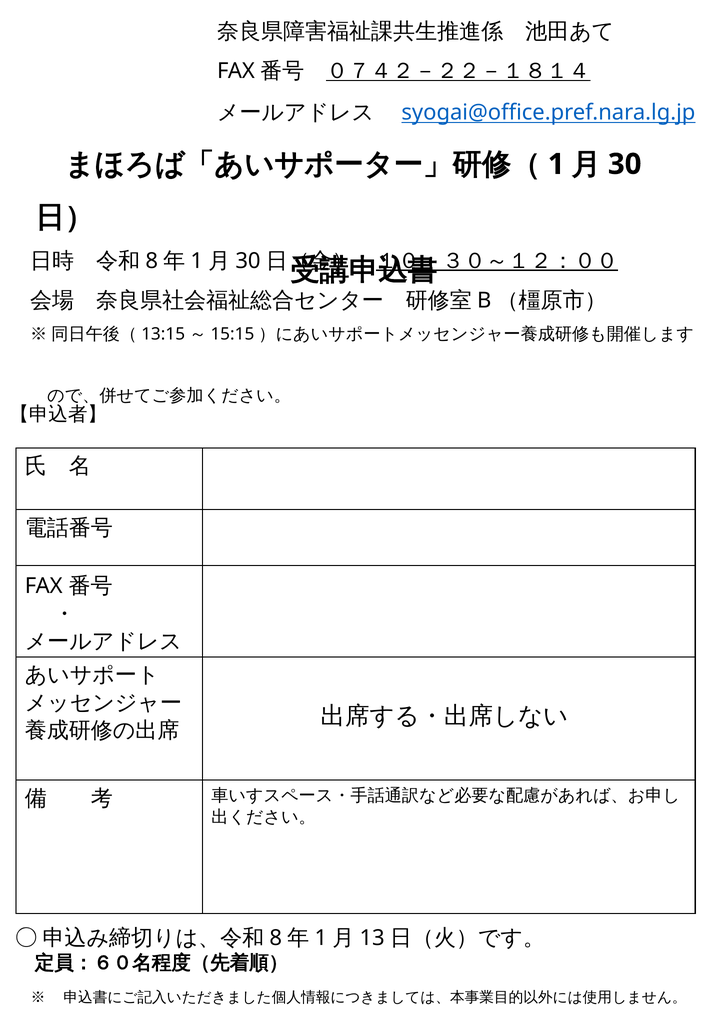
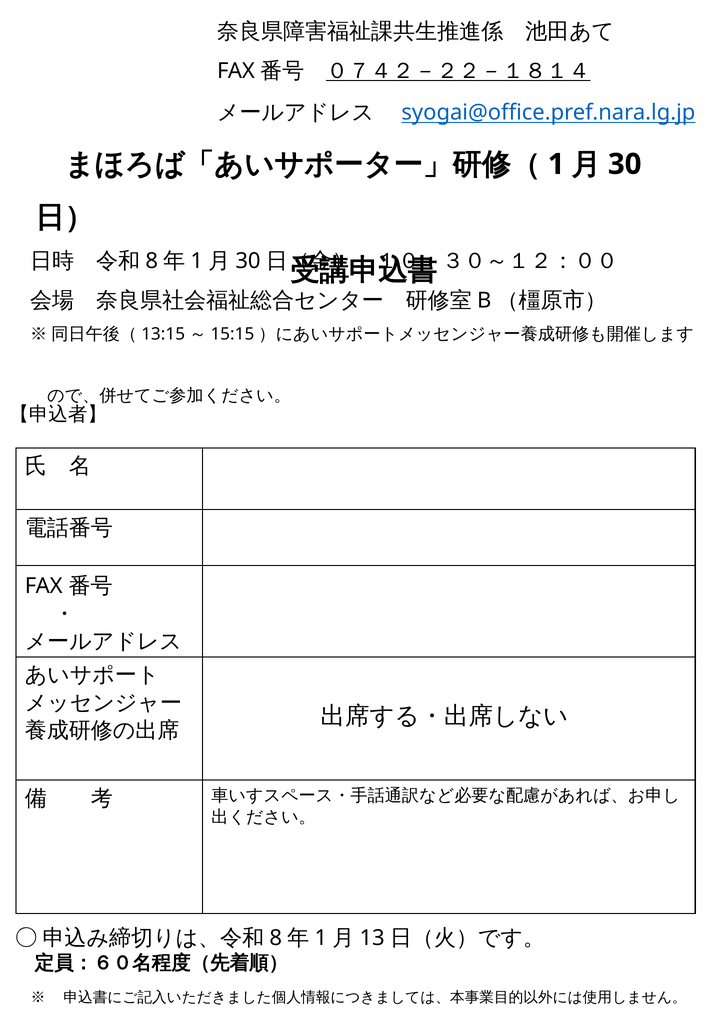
１０：３０～１２：００ underline: present -> none
